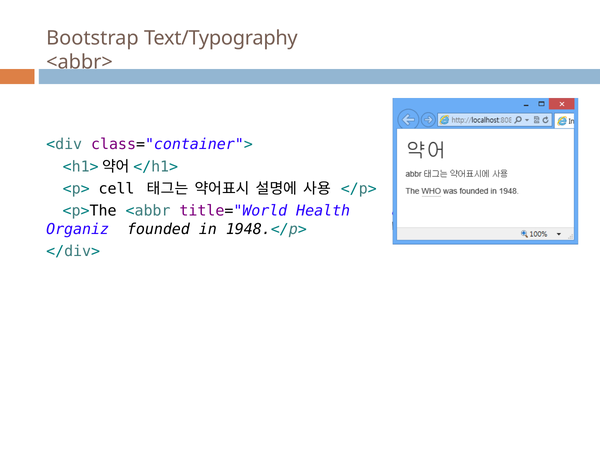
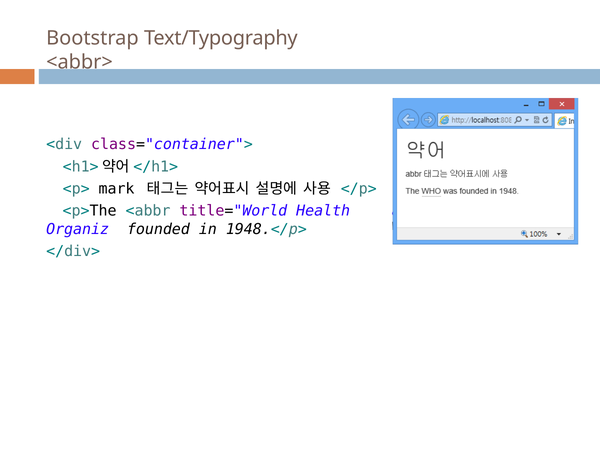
cell: cell -> mark
